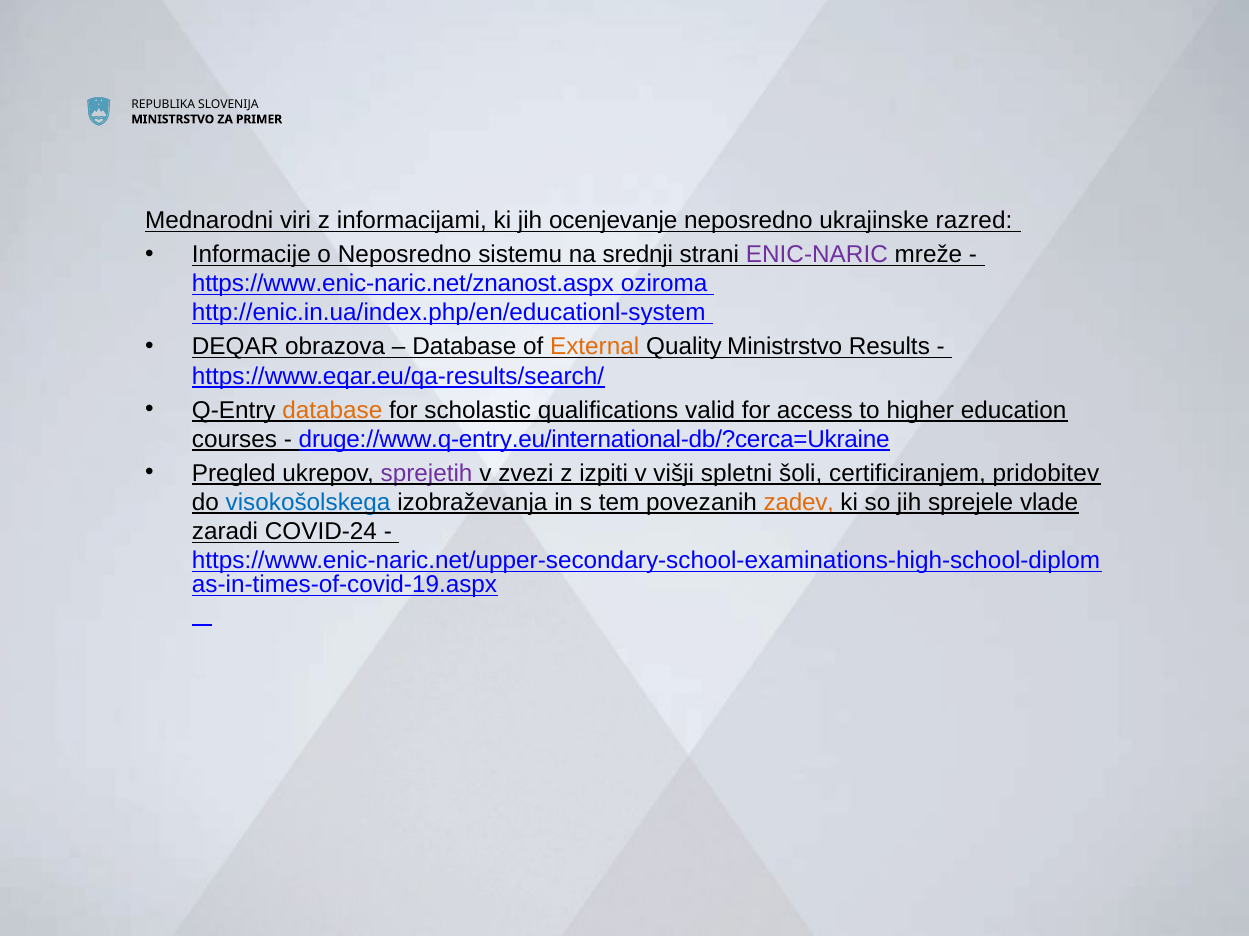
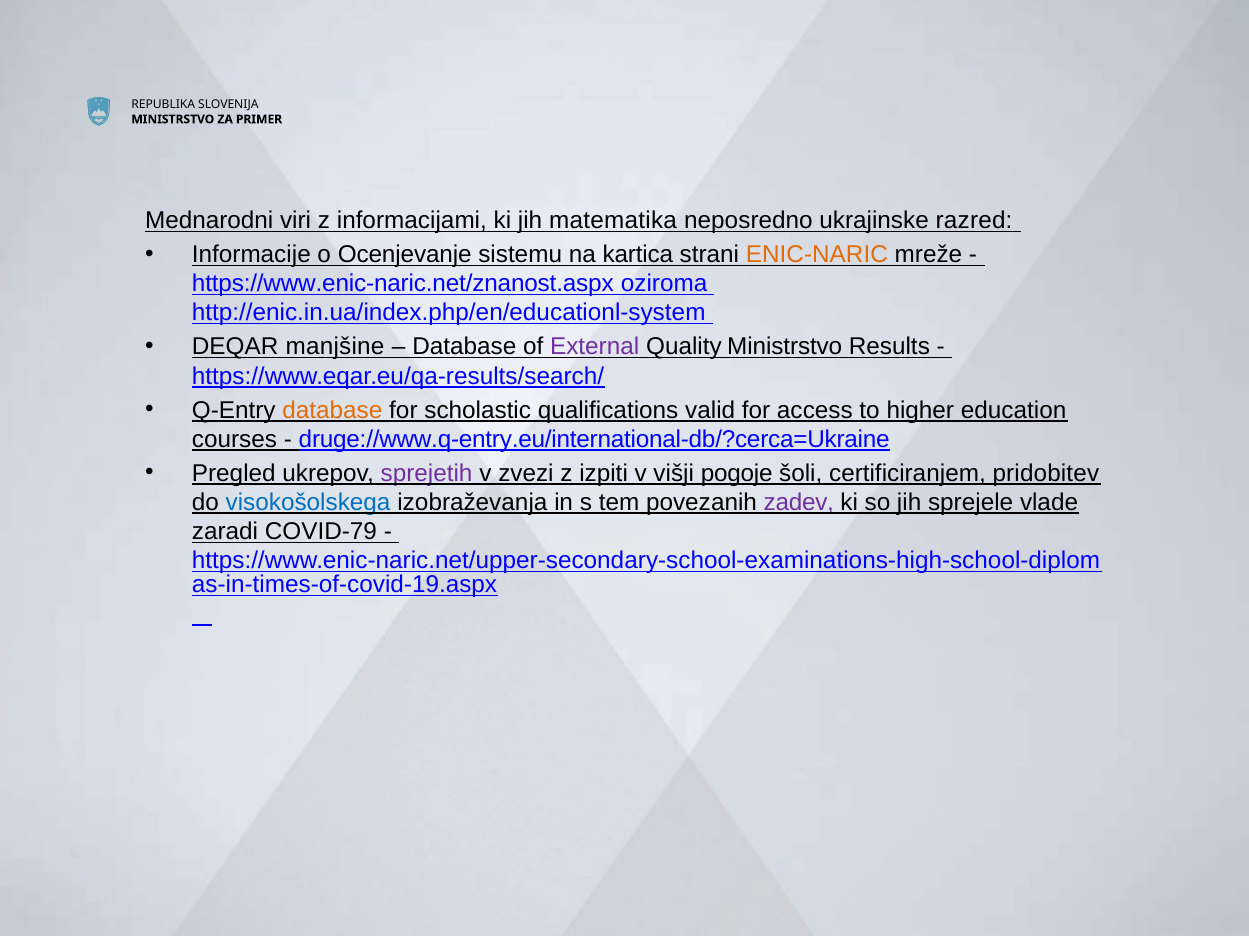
ocenjevanje: ocenjevanje -> matematika
o Neposredno: Neposredno -> Ocenjevanje
srednji: srednji -> kartica
ENIC-NARIC colour: purple -> orange
obrazova: obrazova -> manjšine
External colour: orange -> purple
spletni: spletni -> pogoje
zadev colour: orange -> purple
COVID-24: COVID-24 -> COVID-79
